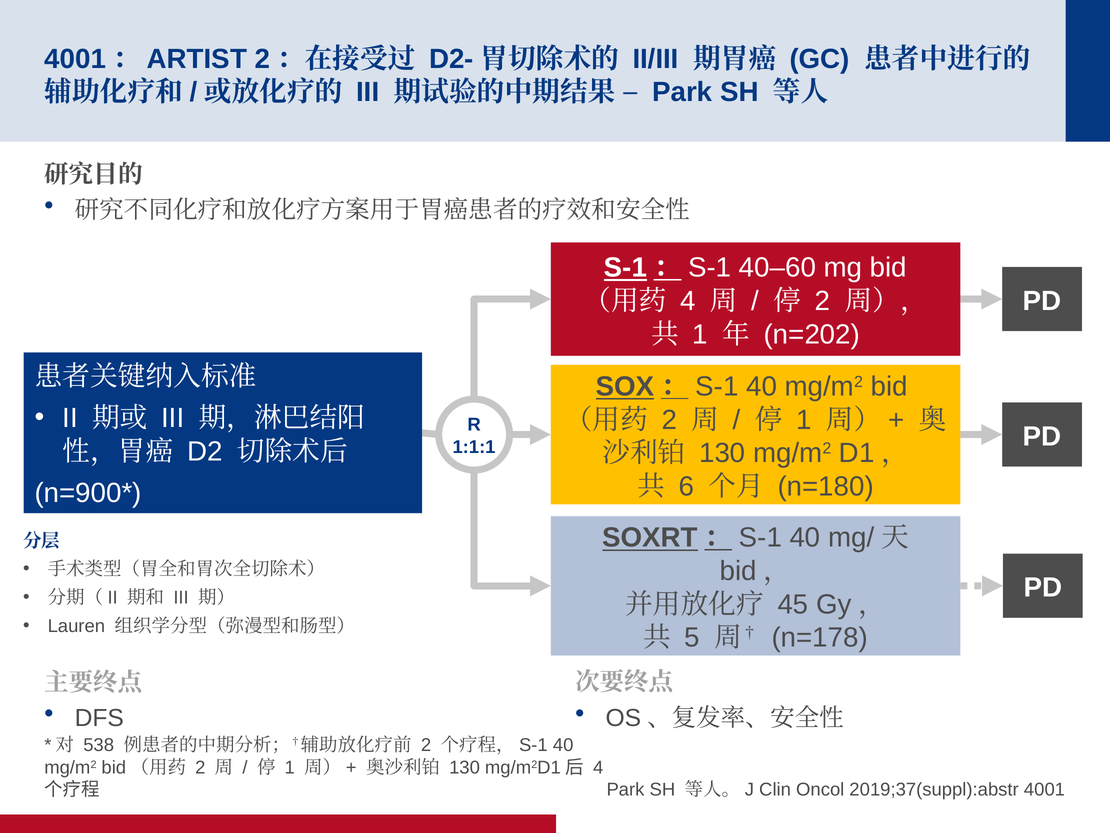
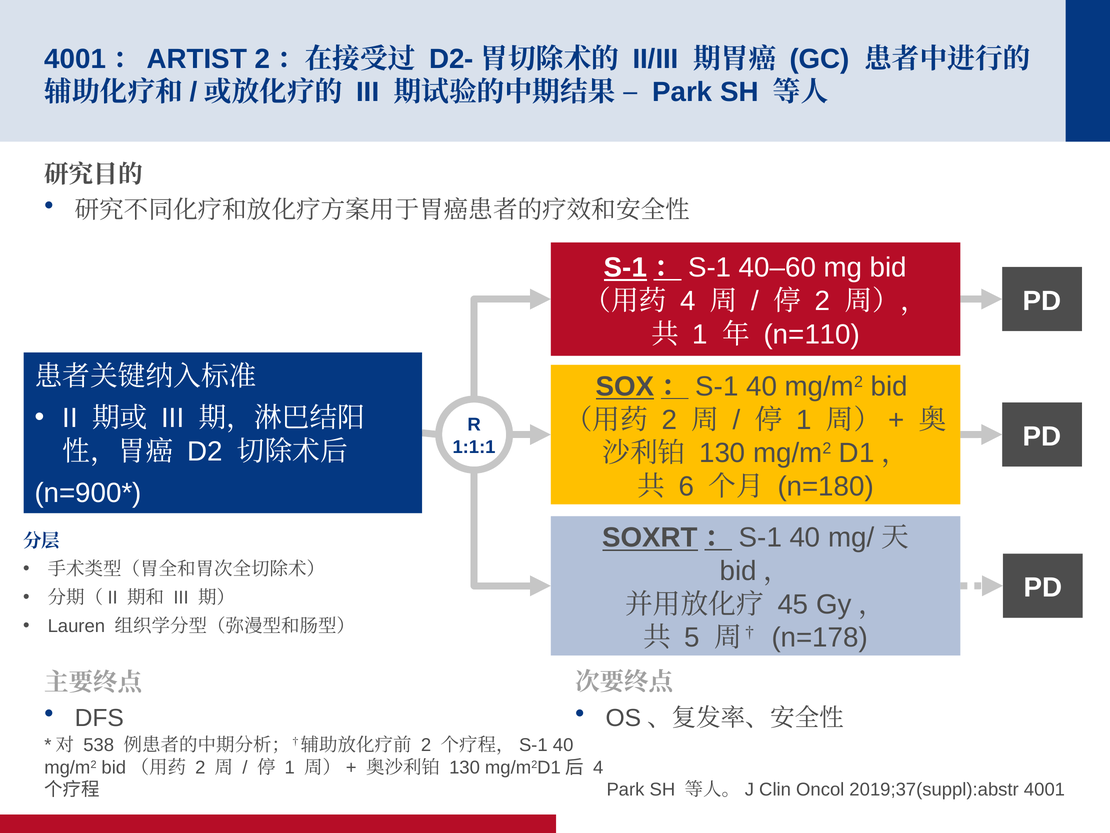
n=202: n=202 -> n=110
